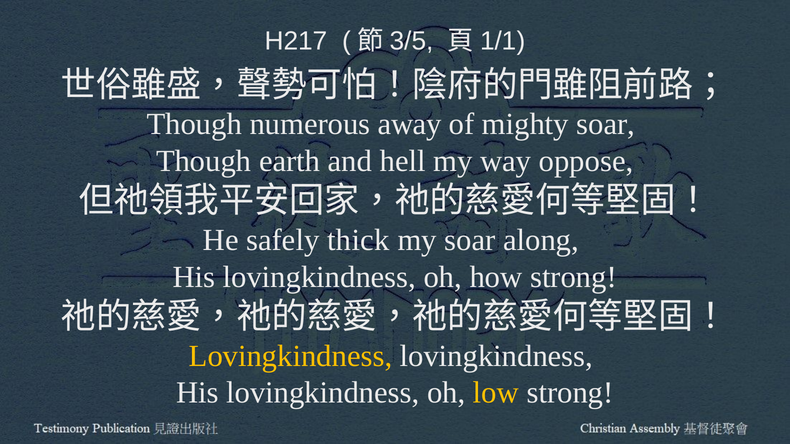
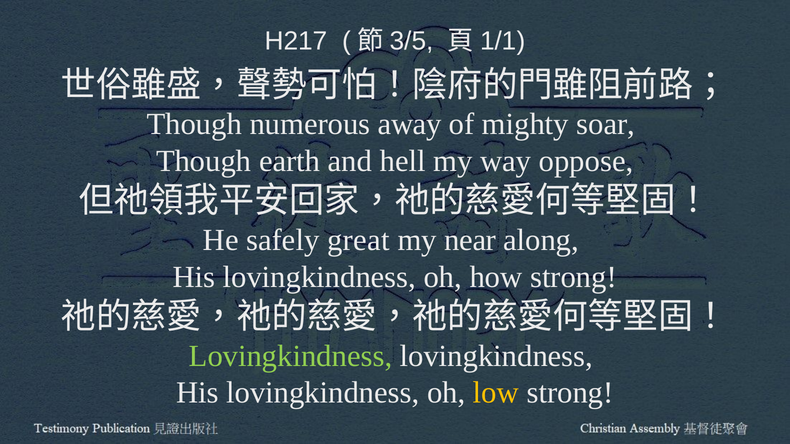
thick: thick -> great
my soar: soar -> near
Lovingkindness at (290, 356) colour: yellow -> light green
